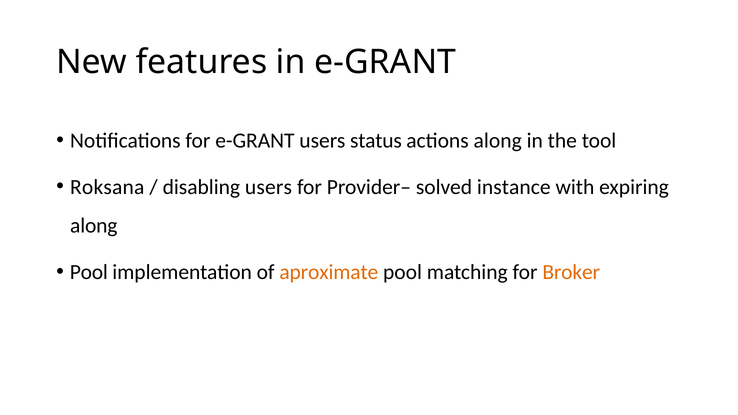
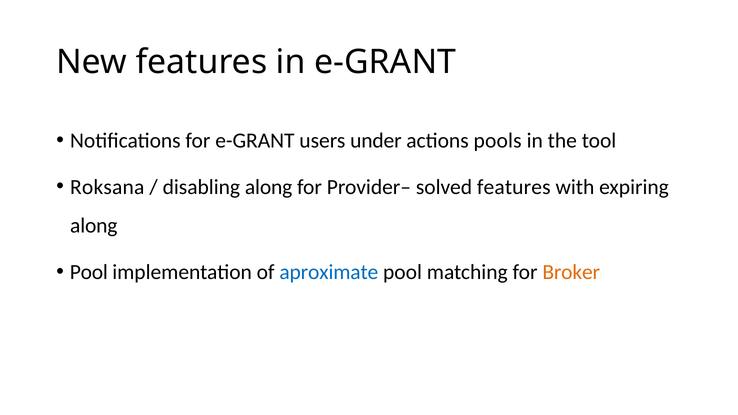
status: status -> under
actions along: along -> pools
disabling users: users -> along
solved instance: instance -> features
aproximate colour: orange -> blue
